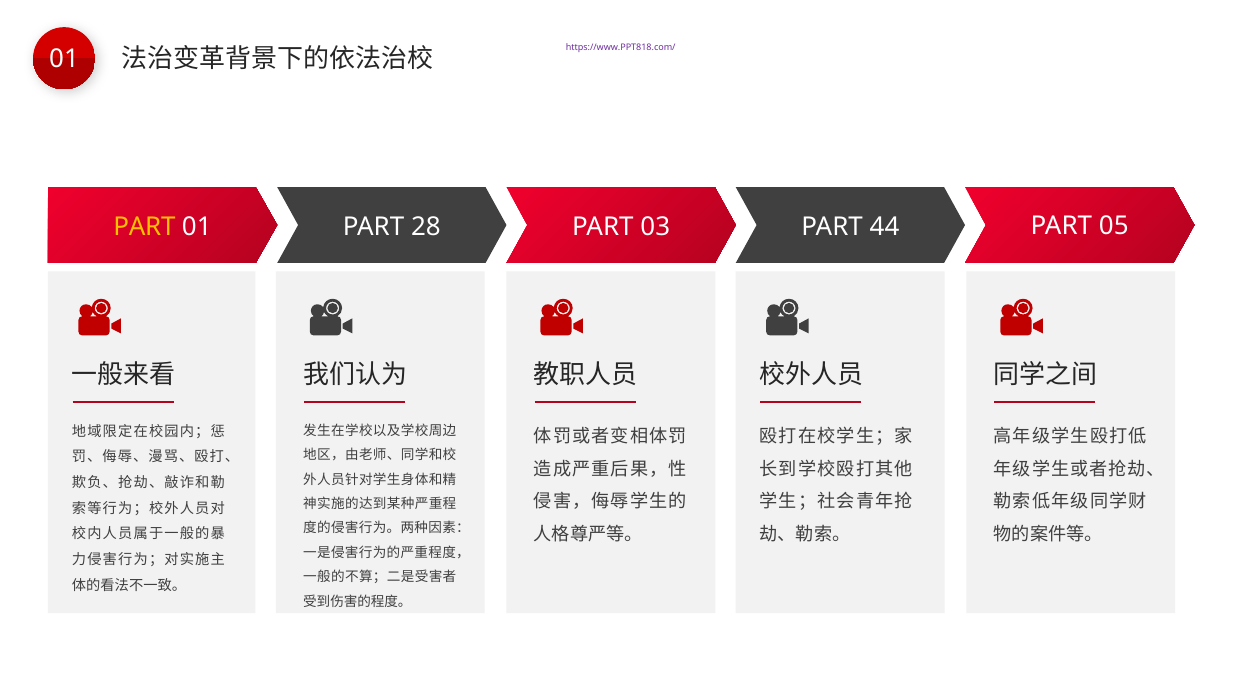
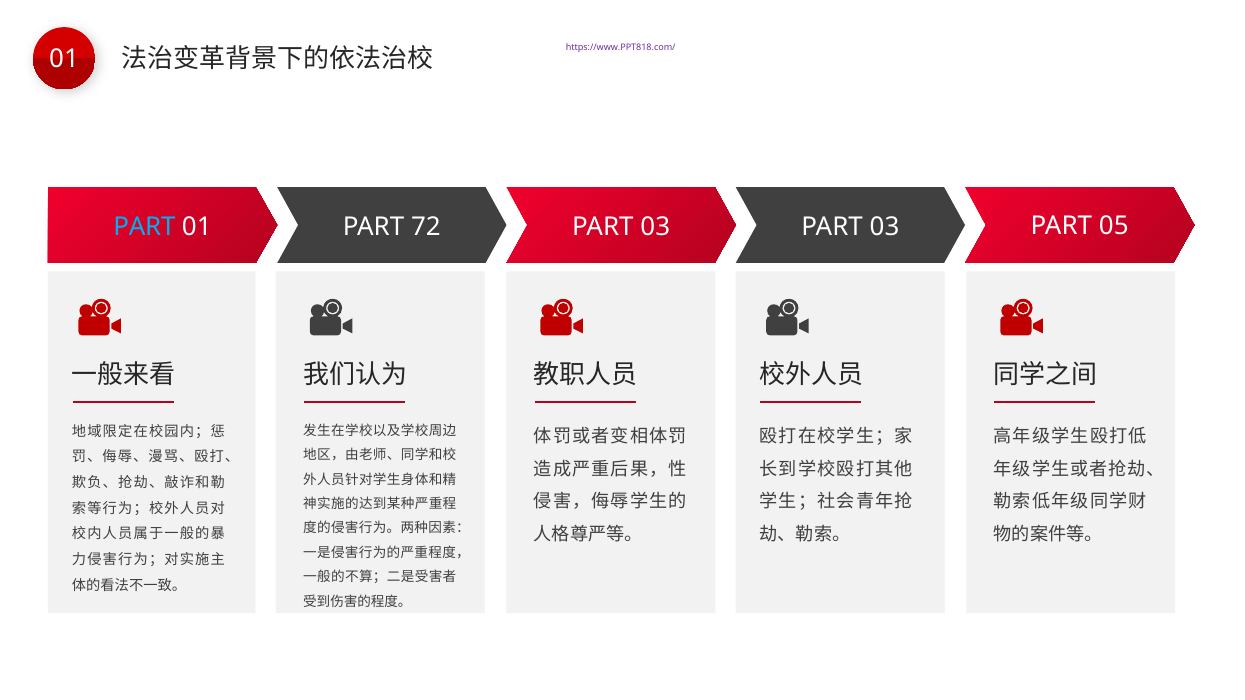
PART at (144, 227) colour: yellow -> light blue
28: 28 -> 72
44 at (884, 227): 44 -> 03
